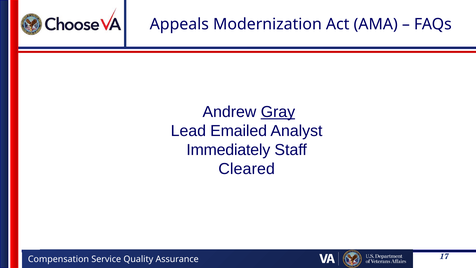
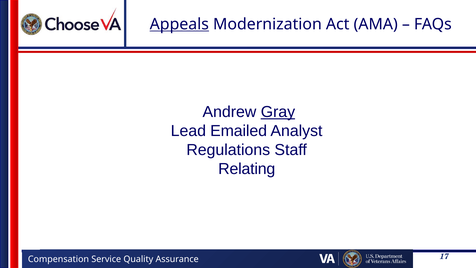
Appeals underline: none -> present
Immediately: Immediately -> Regulations
Cleared: Cleared -> Relating
